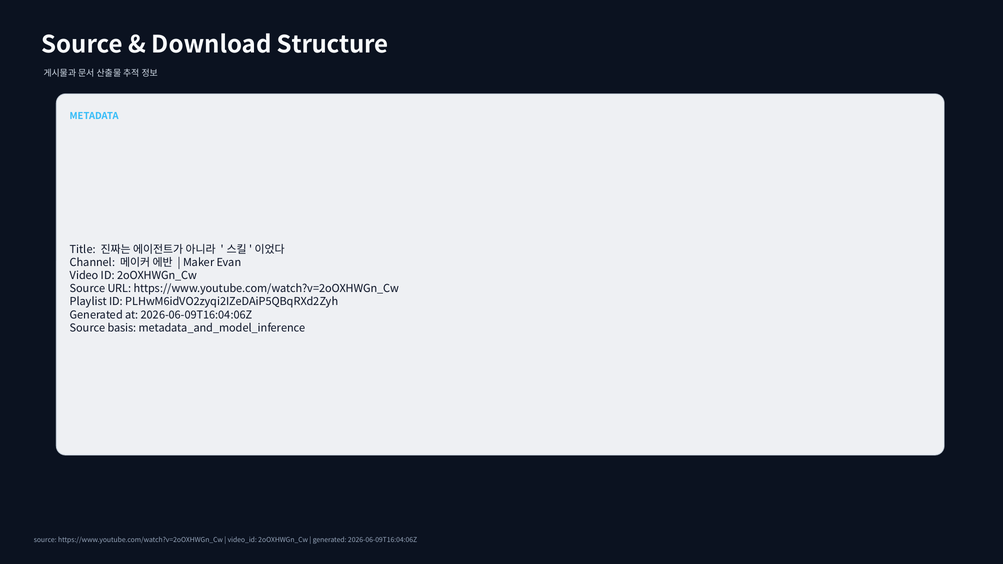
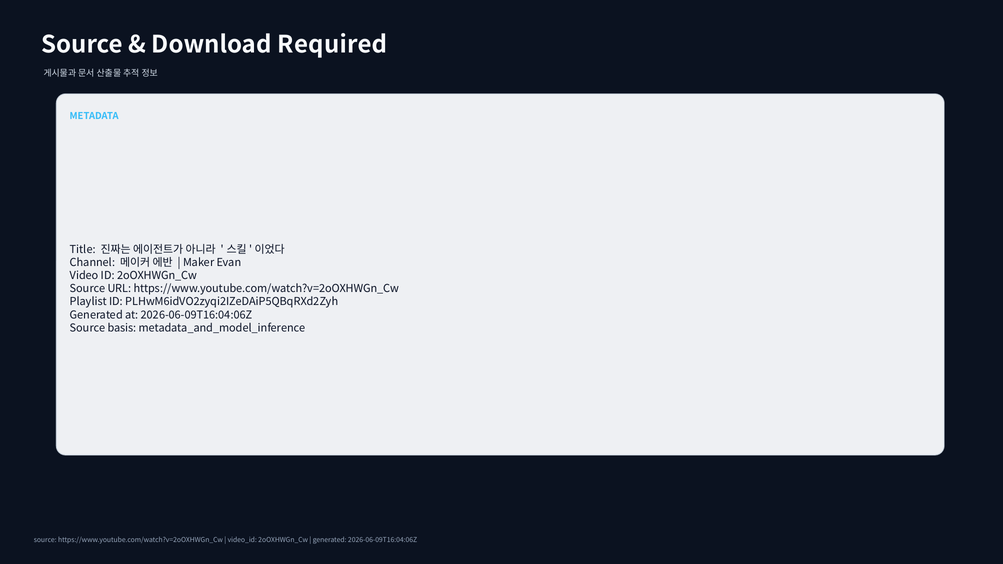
Structure: Structure -> Required
